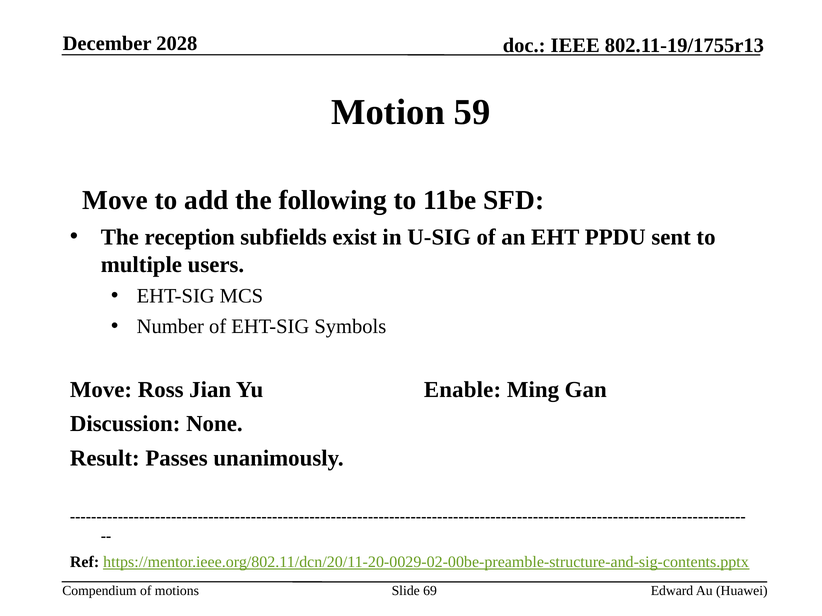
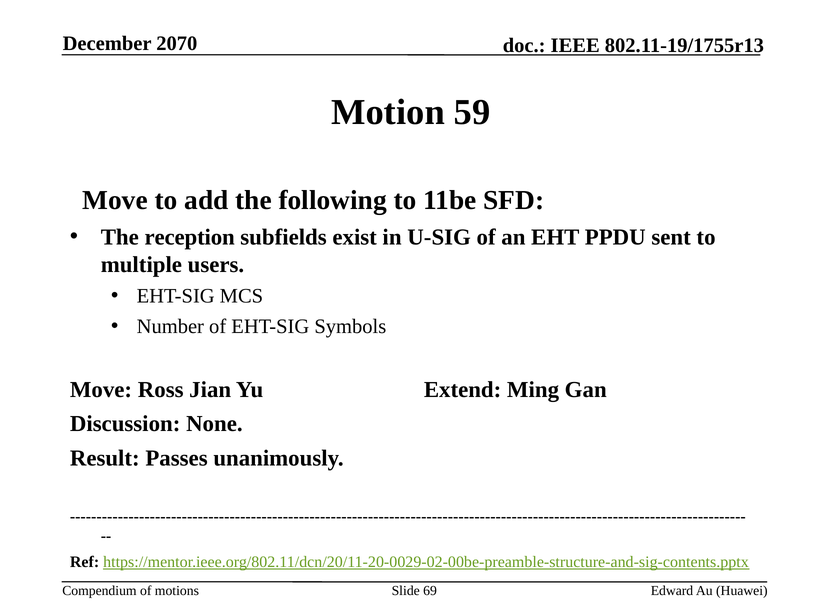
2028: 2028 -> 2070
Enable: Enable -> Extend
